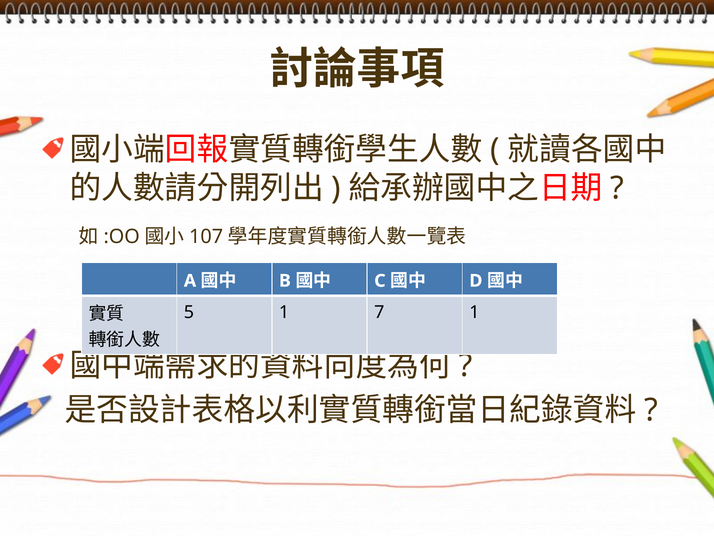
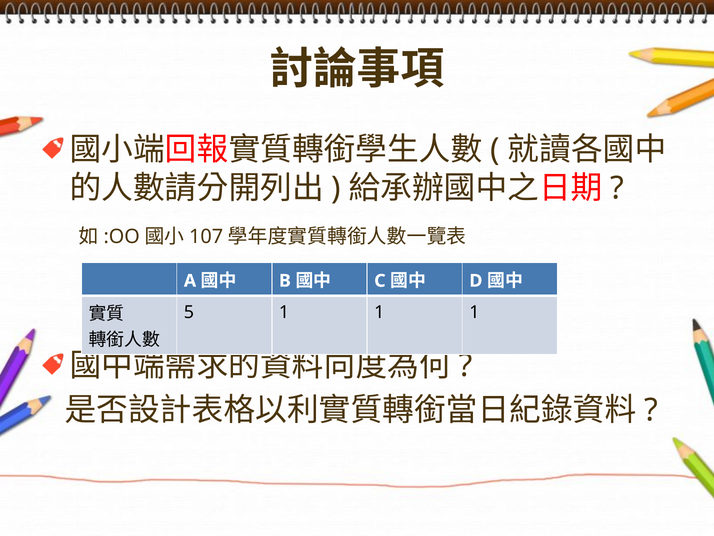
5 1 7: 7 -> 1
